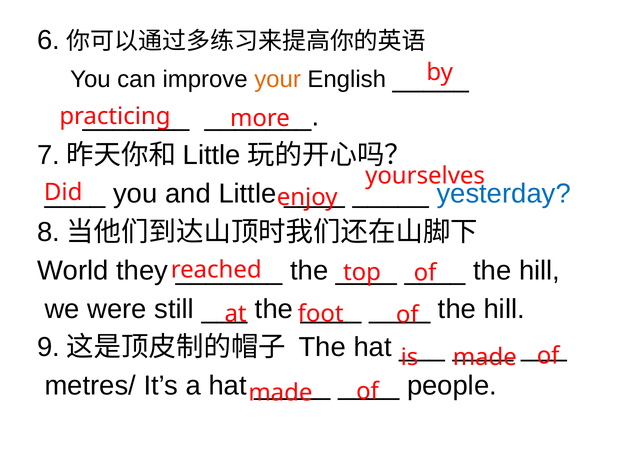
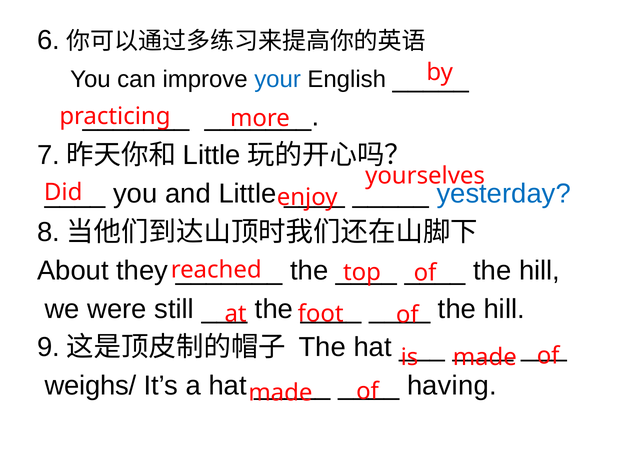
your colour: orange -> blue
World: World -> About
metres/: metres/ -> weighs/
people: people -> having
